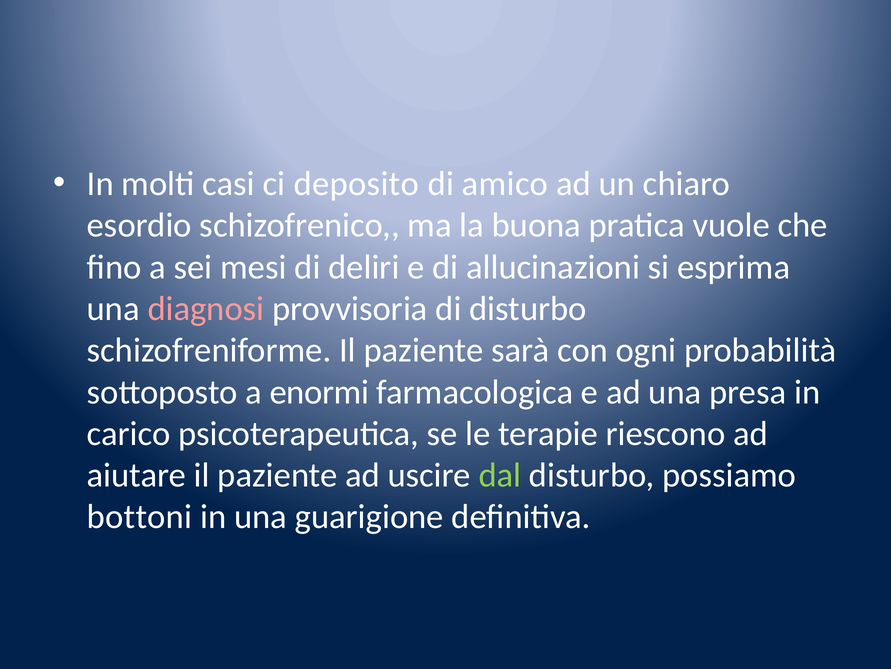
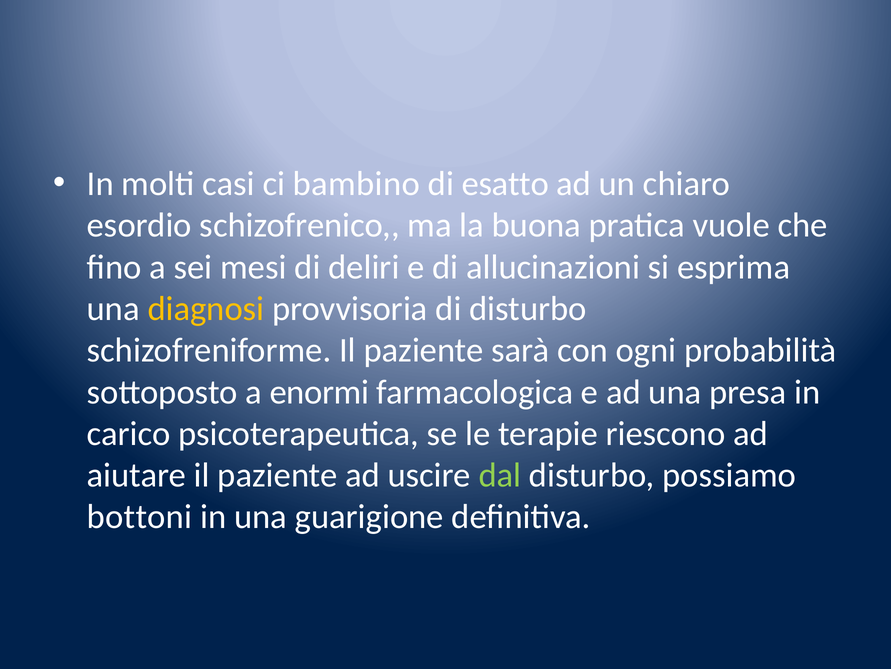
deposito: deposito -> bambino
amico: amico -> esatto
diagnosi colour: pink -> yellow
